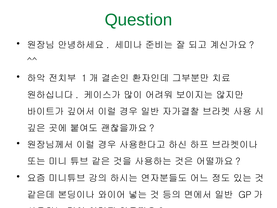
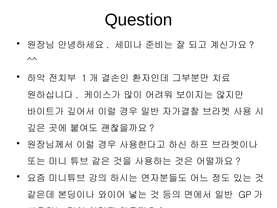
Question colour: green -> black
